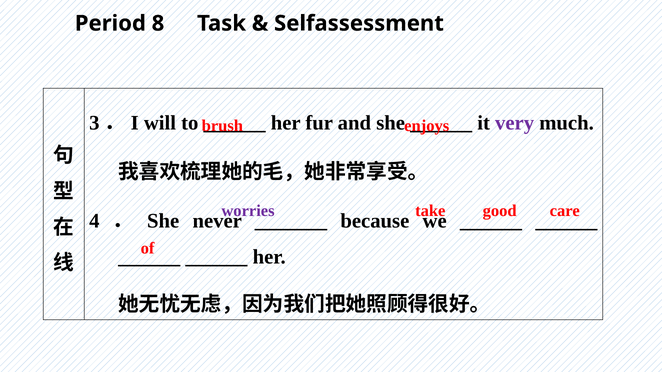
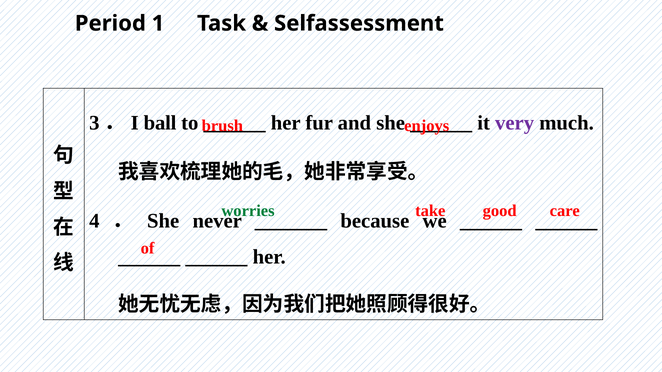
8: 8 -> 1
will: will -> ball
worries colour: purple -> green
